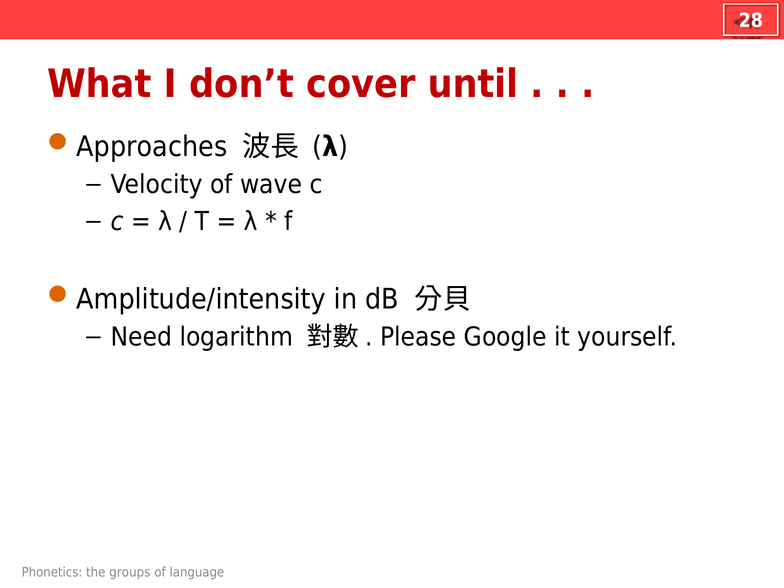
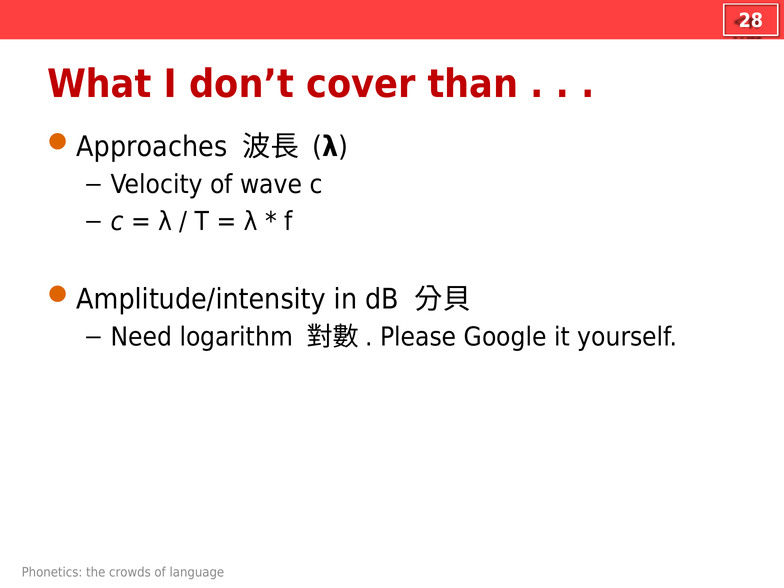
until: until -> than
groups: groups -> crowds
